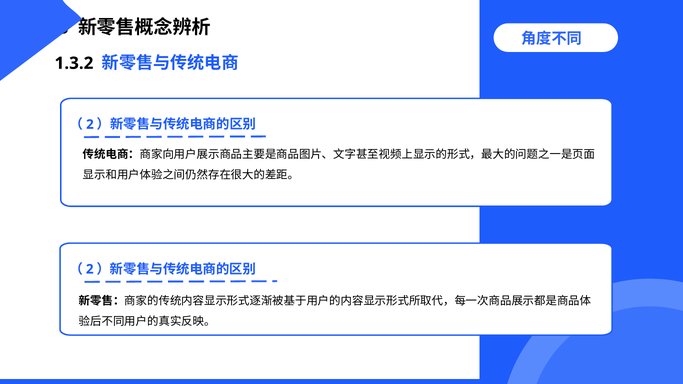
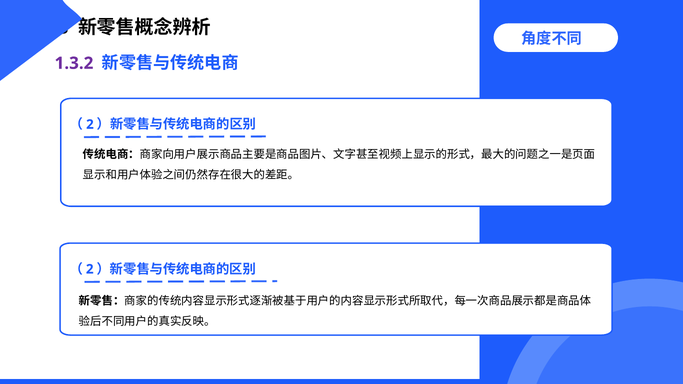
1.3.2 colour: black -> purple
